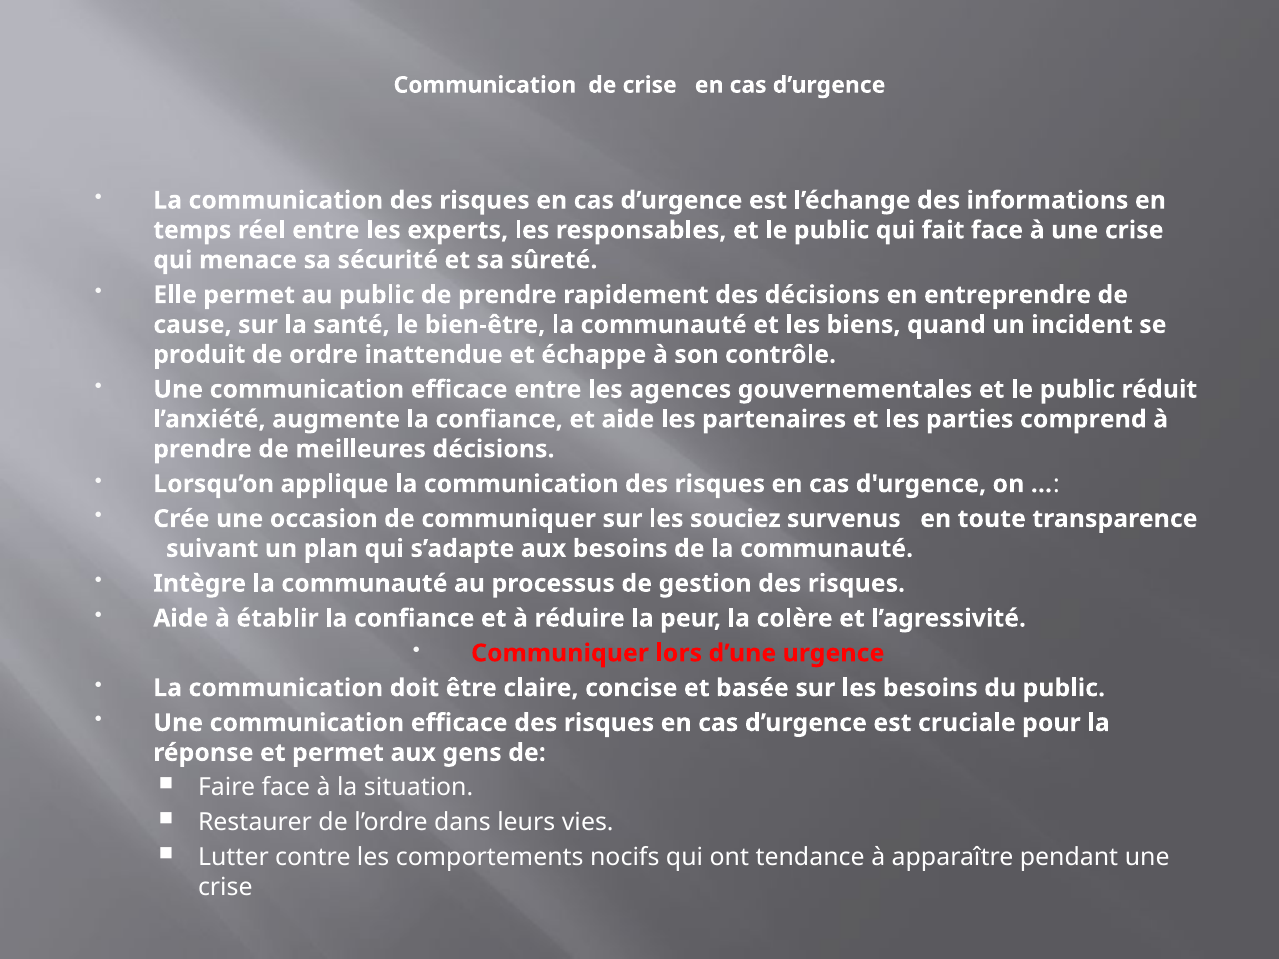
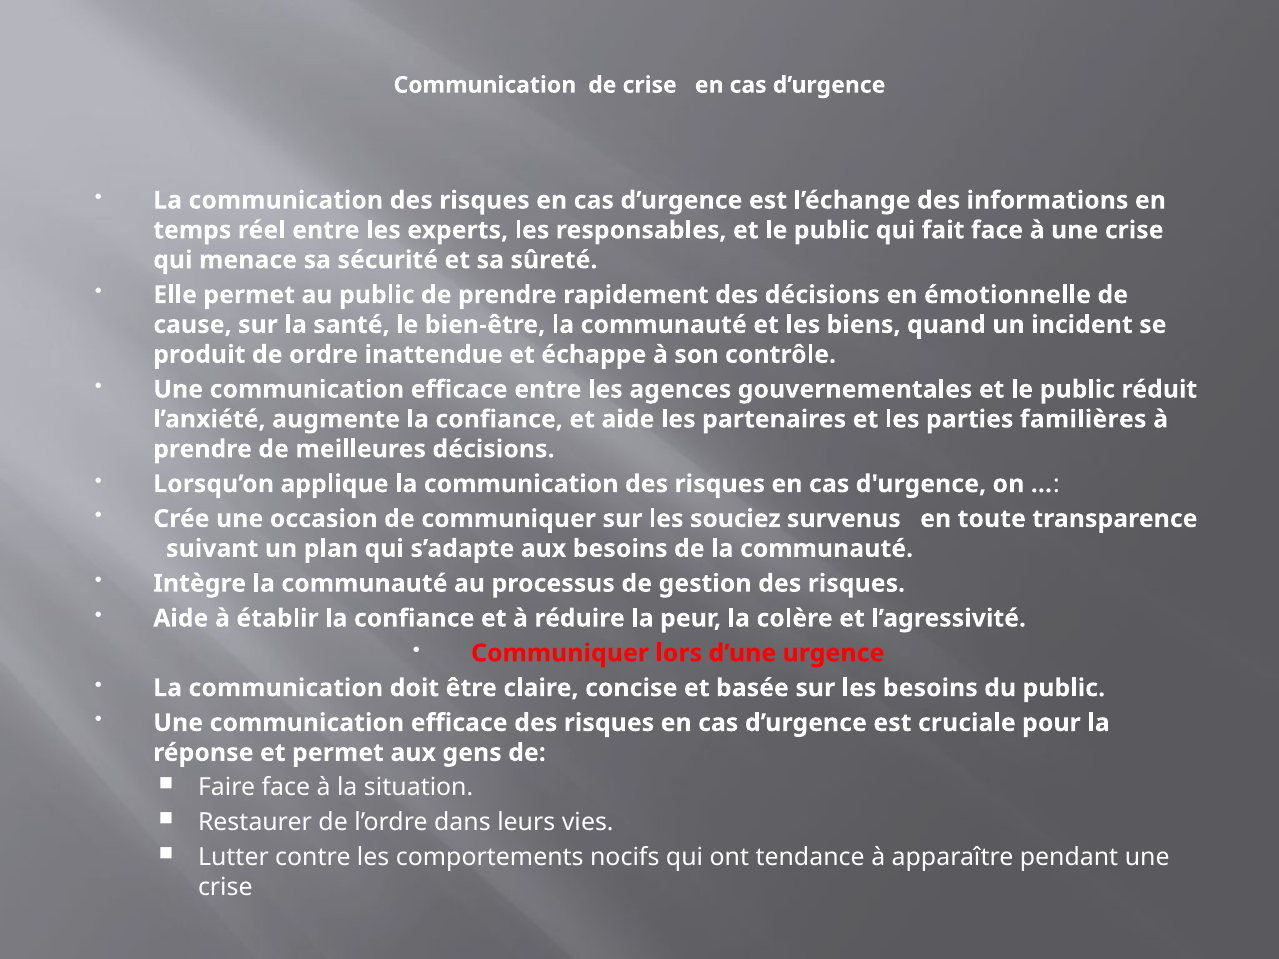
entreprendre: entreprendre -> émotionnelle
comprend: comprend -> familières
